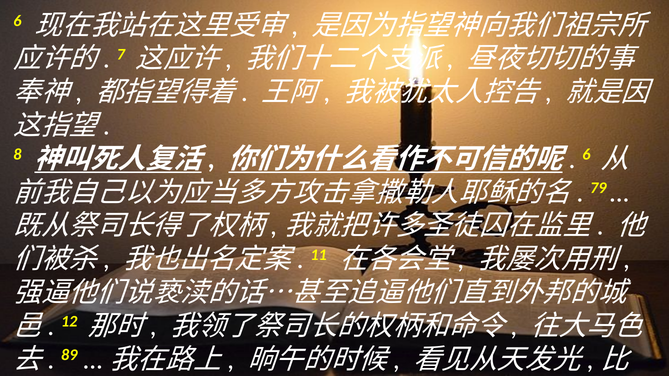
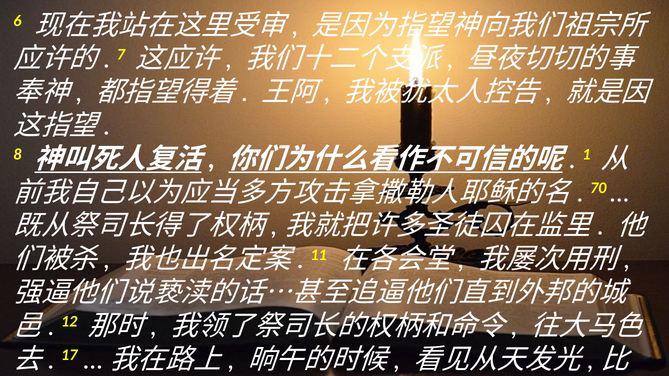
6 at (586, 155): 6 -> 1
79: 79 -> 70
89: 89 -> 17
